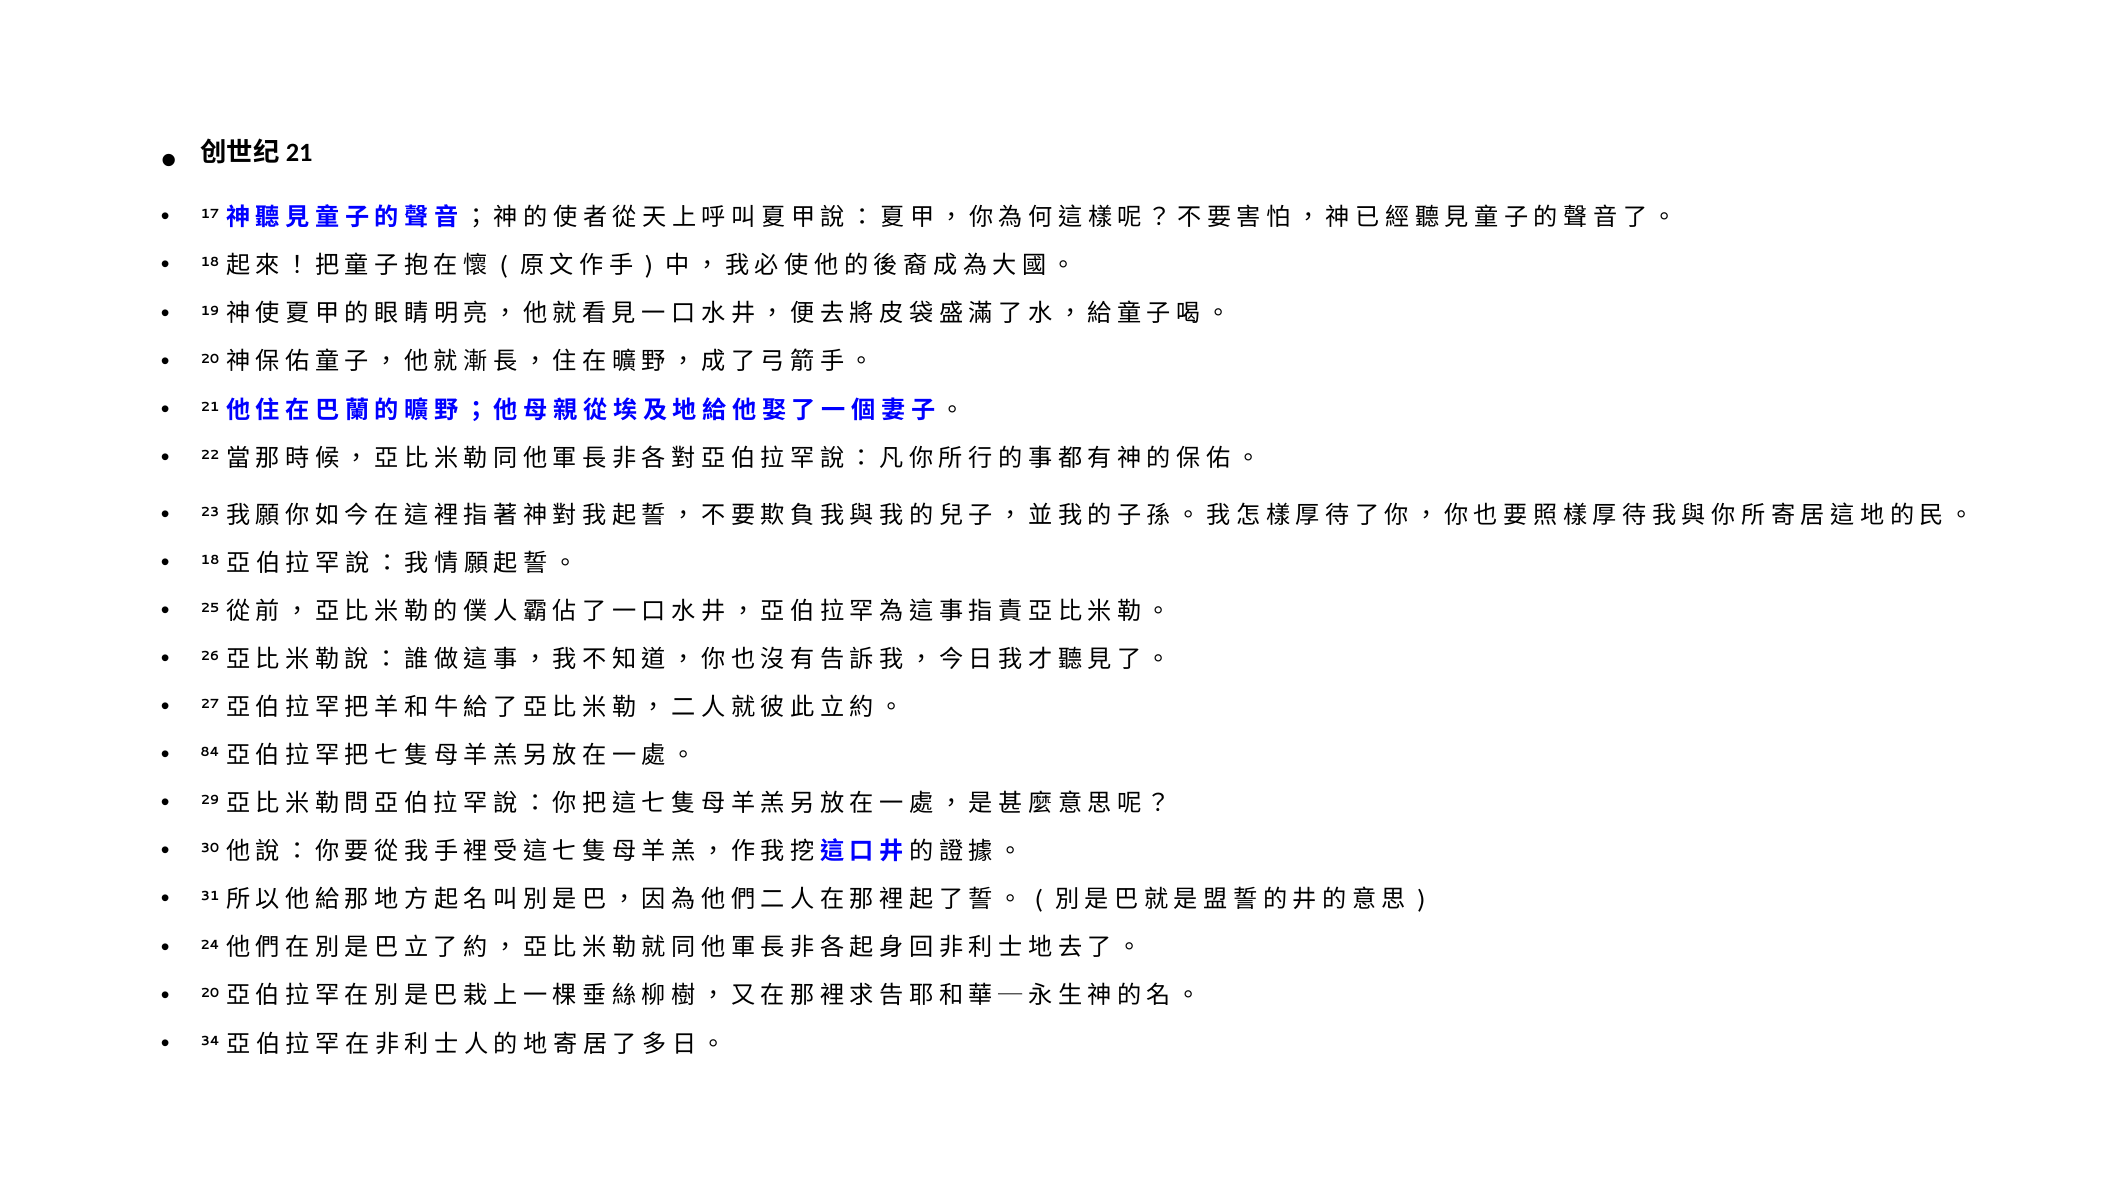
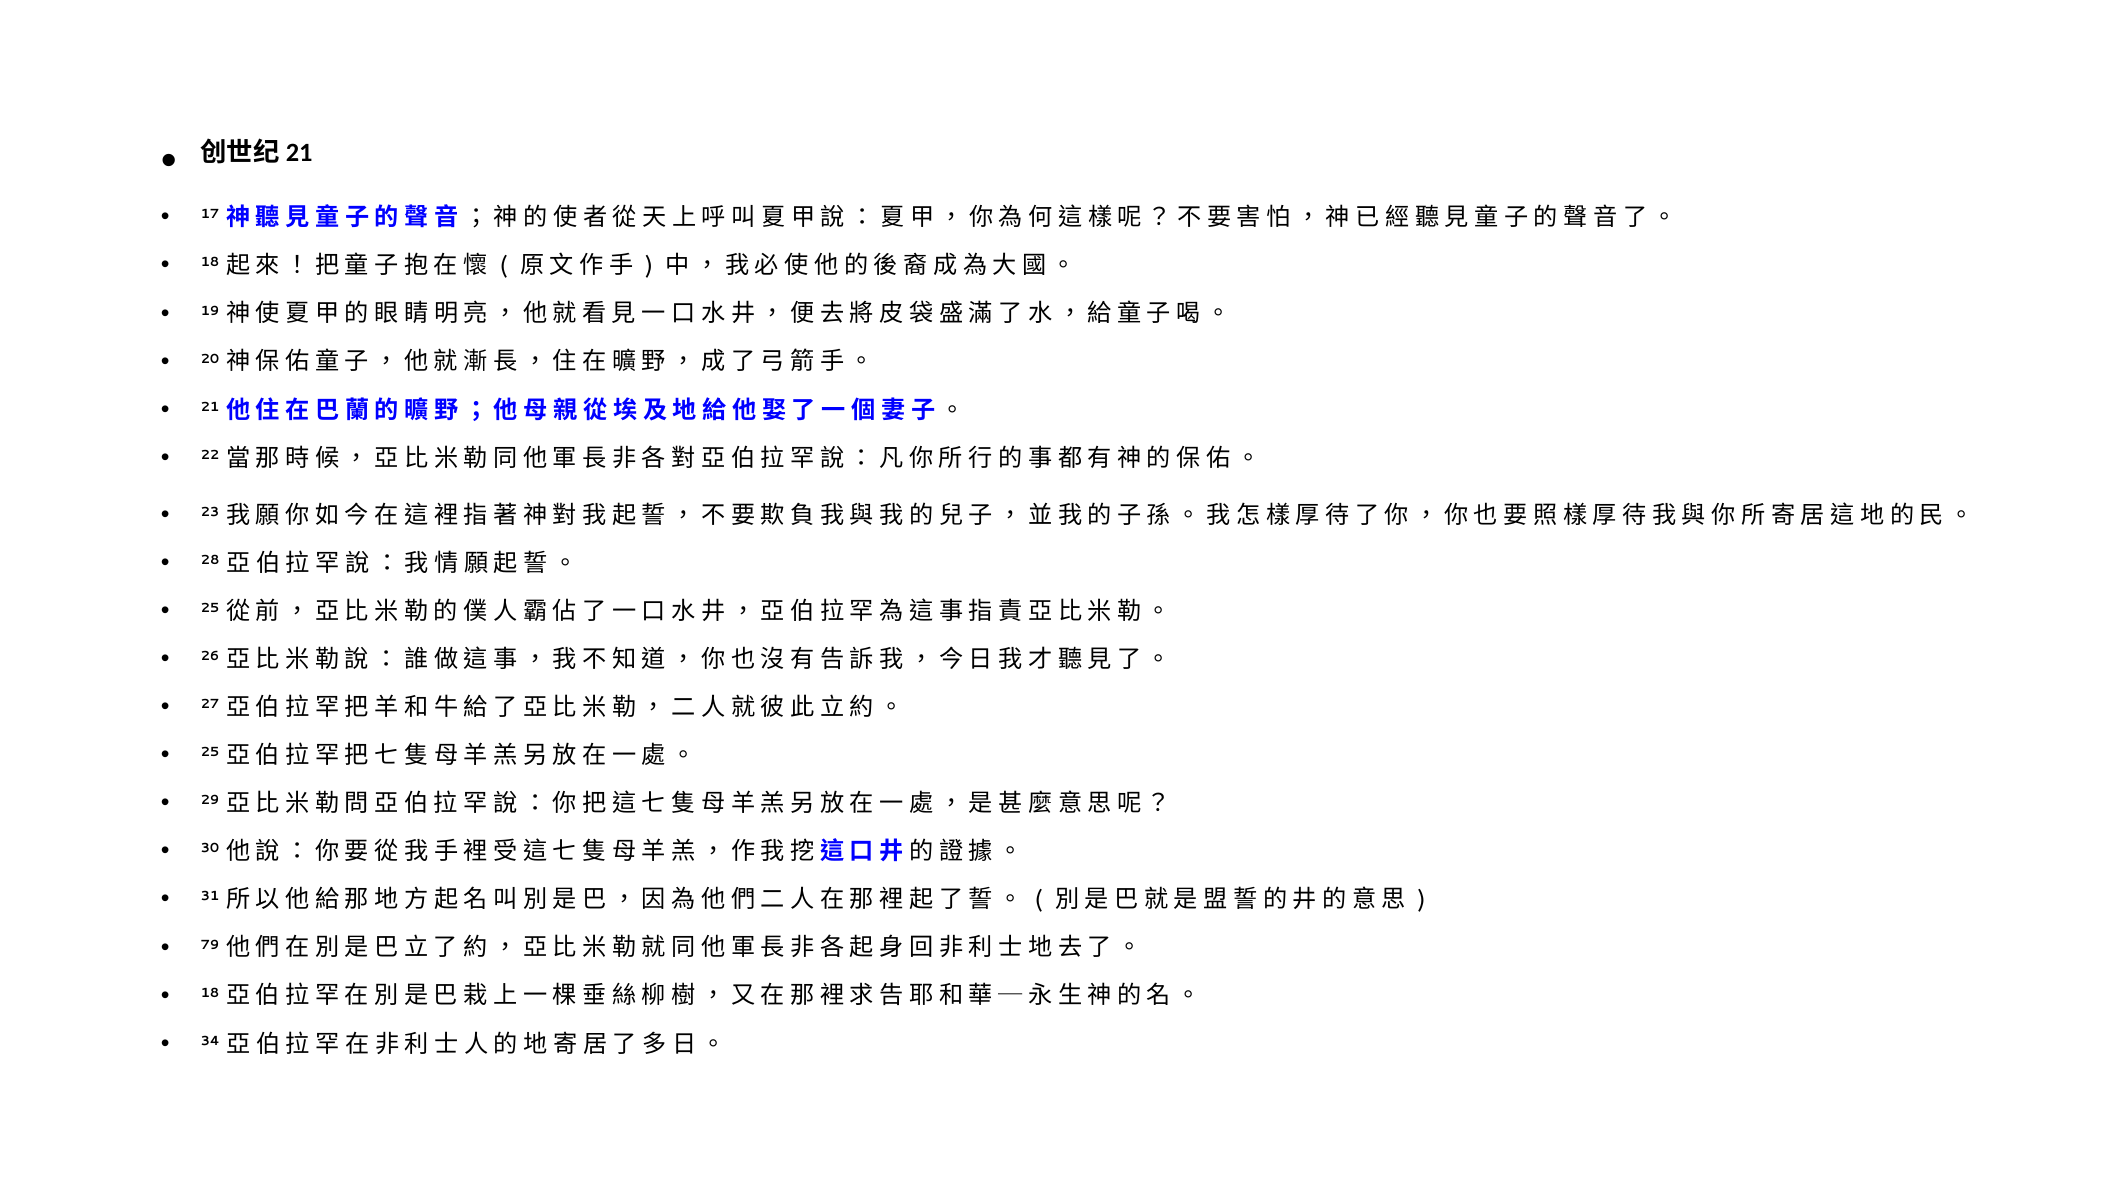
18 at (210, 560): 18 -> 28
84 at (210, 753): 84 -> 25
24: 24 -> 79
20 at (210, 993): 20 -> 18
